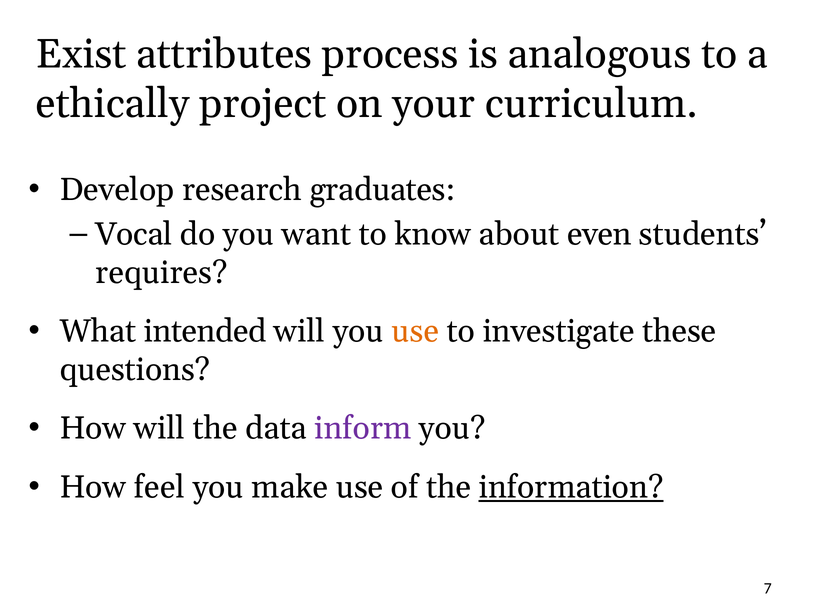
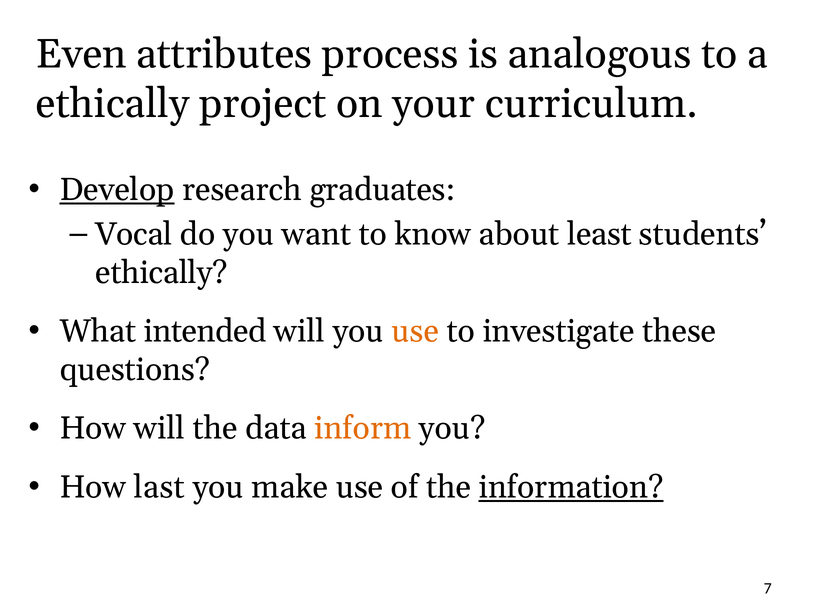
Exist: Exist -> Even
Develop underline: none -> present
even: even -> least
requires at (161, 273): requires -> ethically
inform colour: purple -> orange
feel: feel -> last
